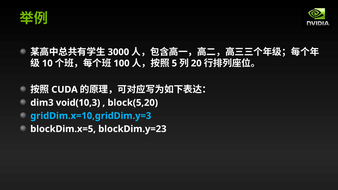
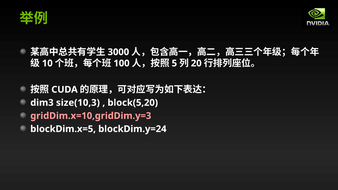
void(10,3: void(10,3 -> size(10,3
gridDim.x=10,gridDim.y=3 colour: light blue -> pink
blockDim.y=23: blockDim.y=23 -> blockDim.y=24
